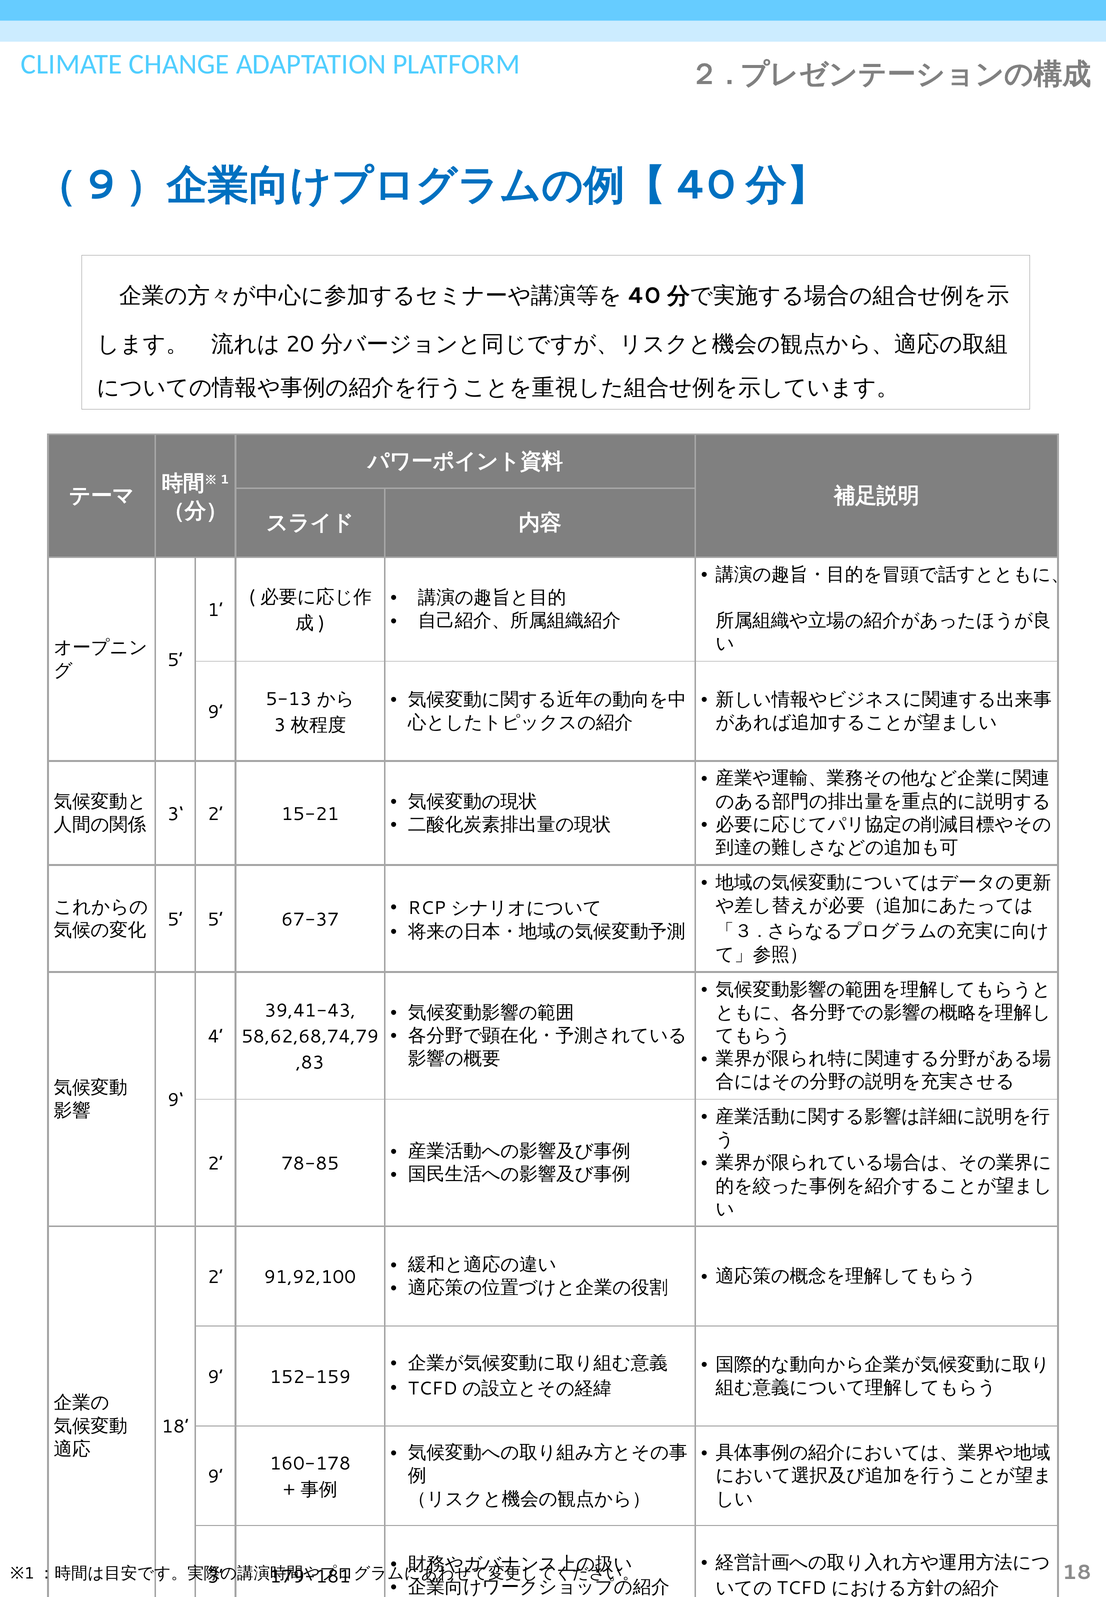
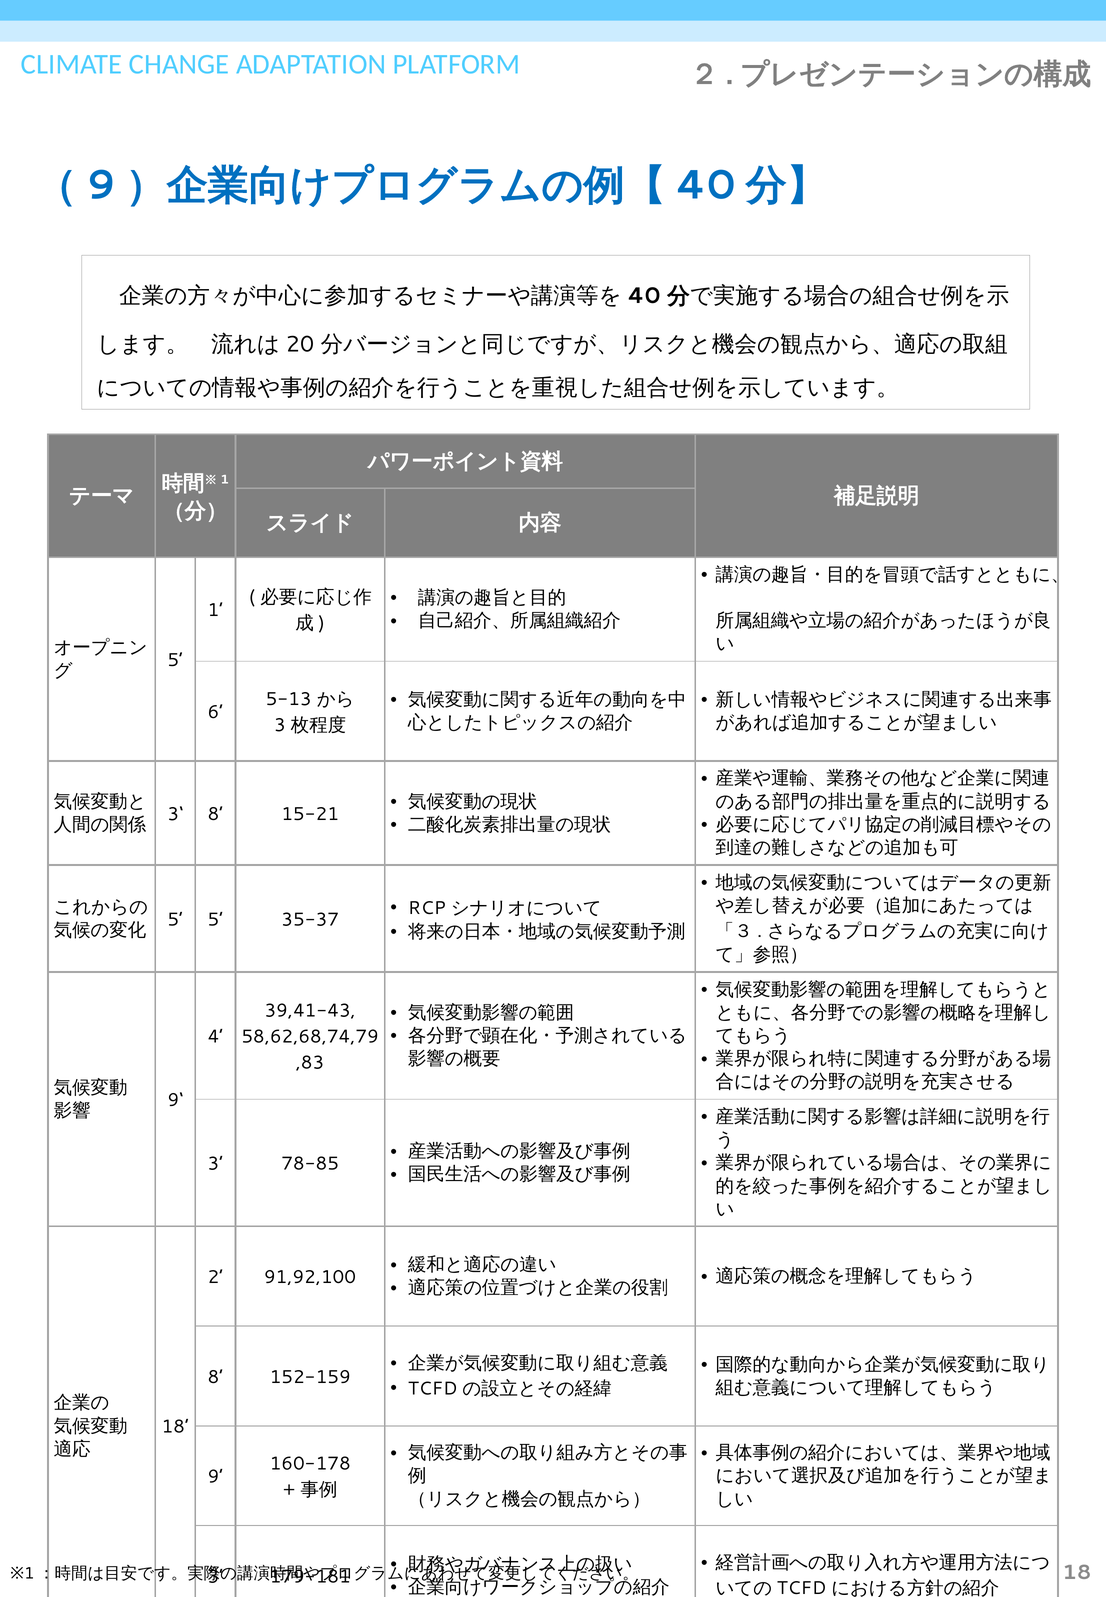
9 at (215, 712): 9 -> 6
3‘ 2: 2 -> 8
67-37: 67-37 -> 35-37
2 at (215, 1164): 2 -> 3
9 at (215, 1378): 9 -> 8
